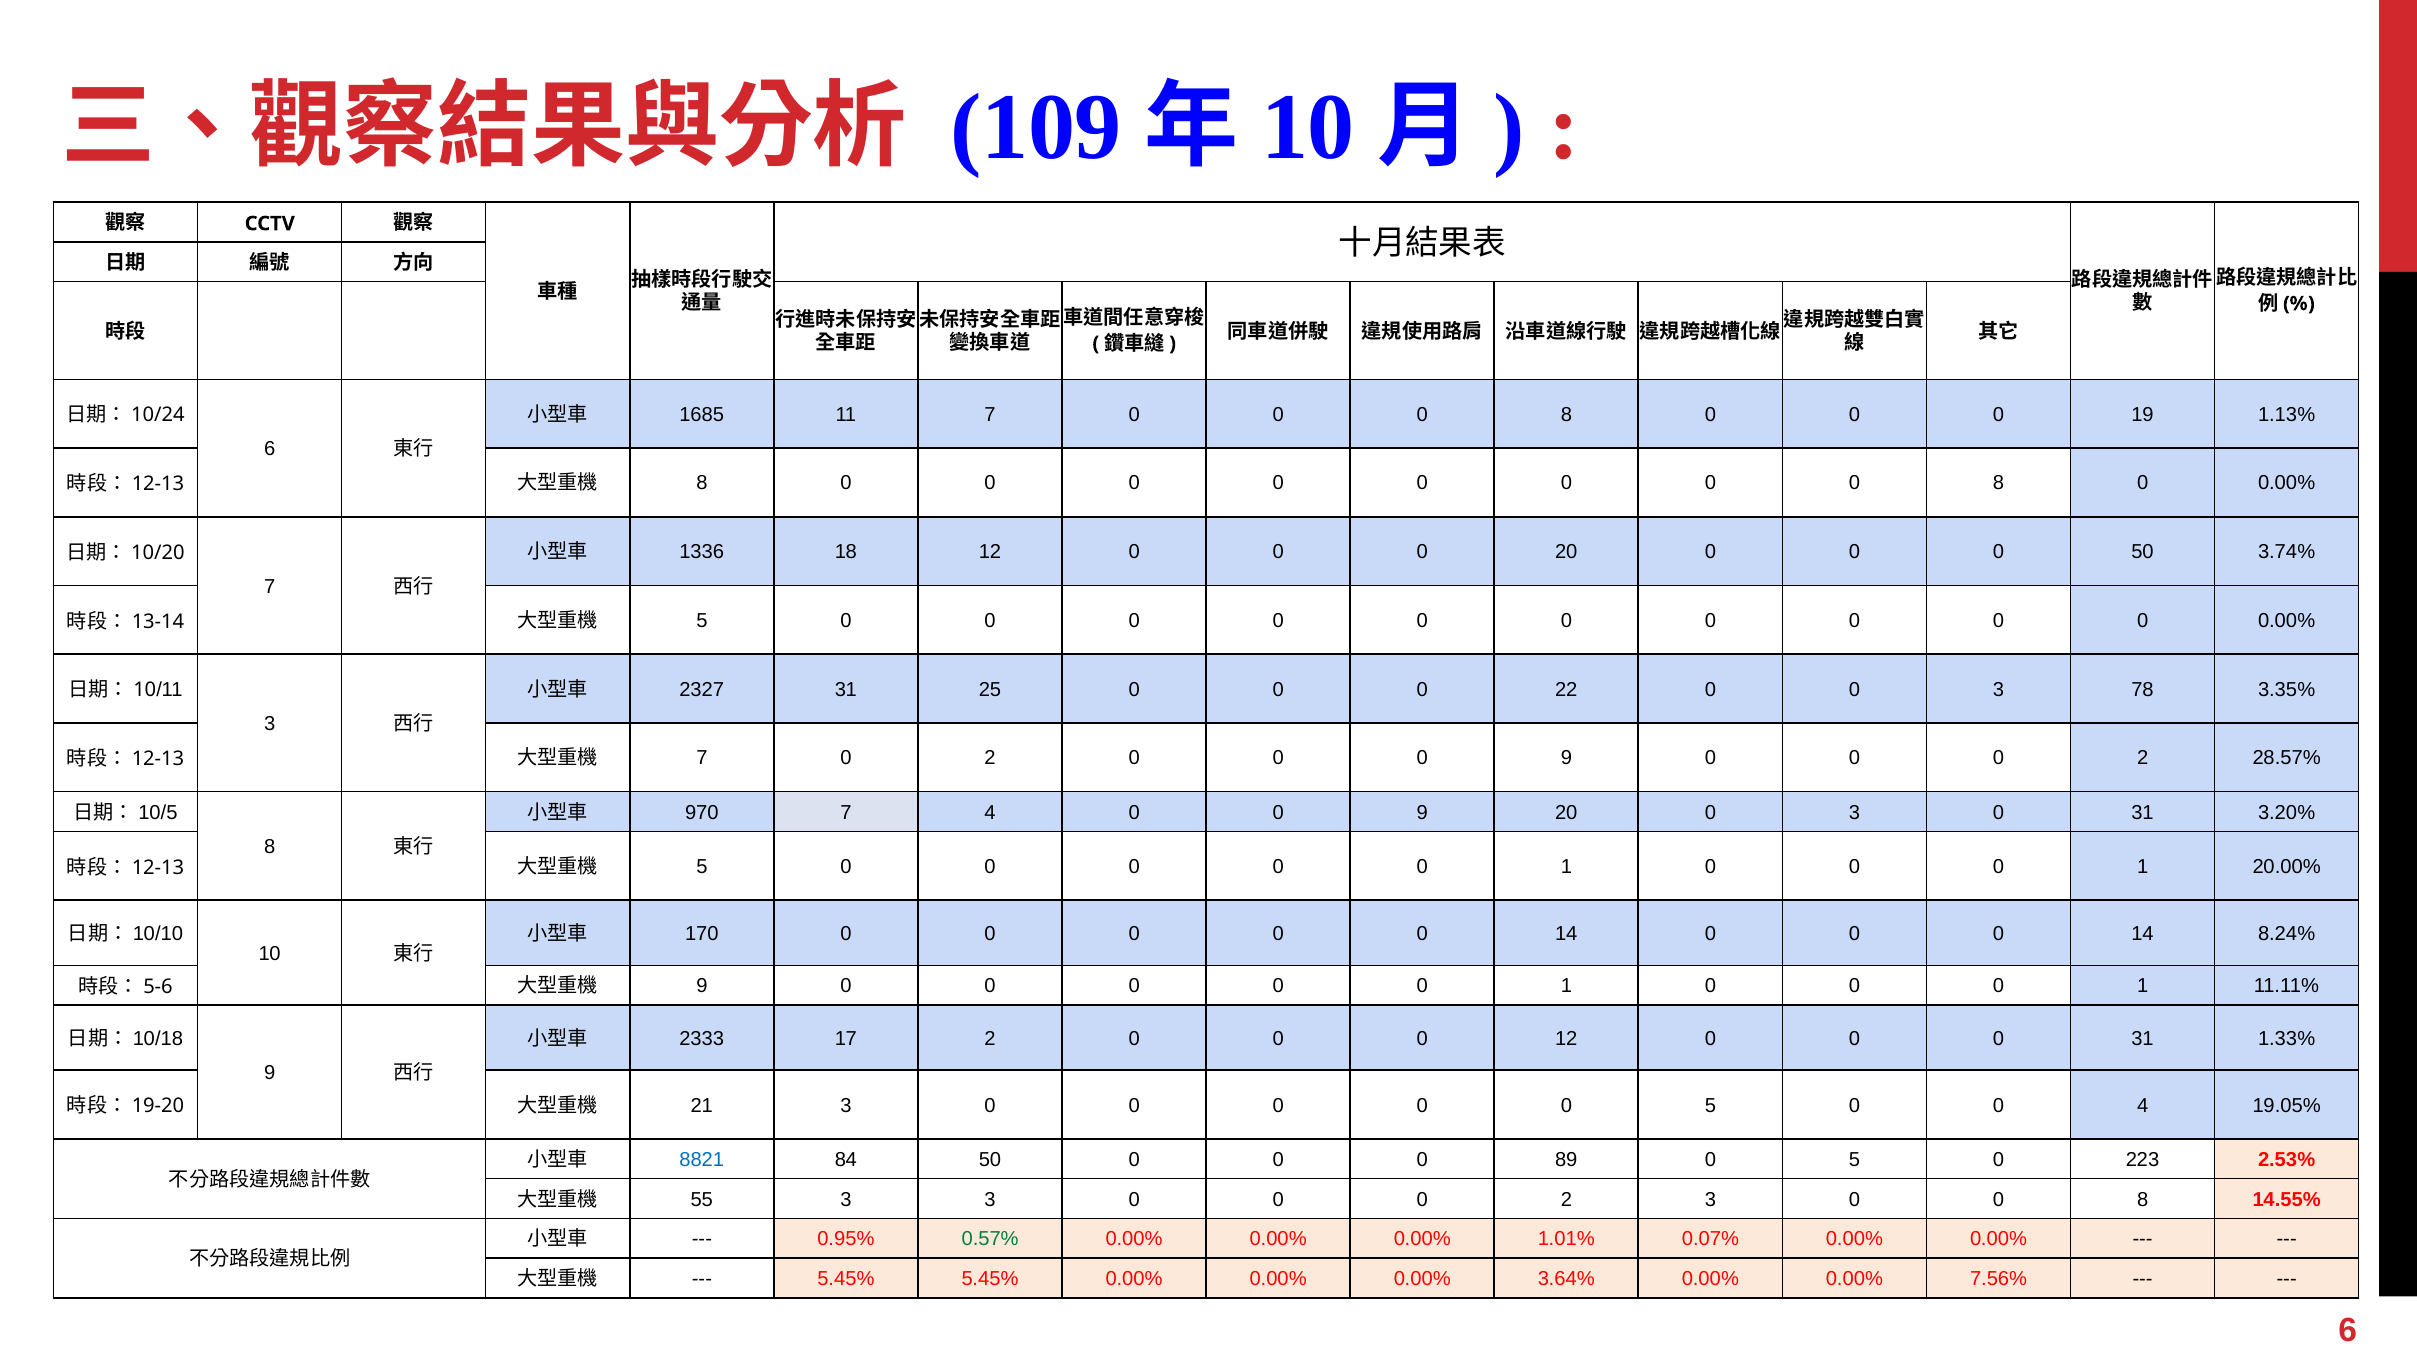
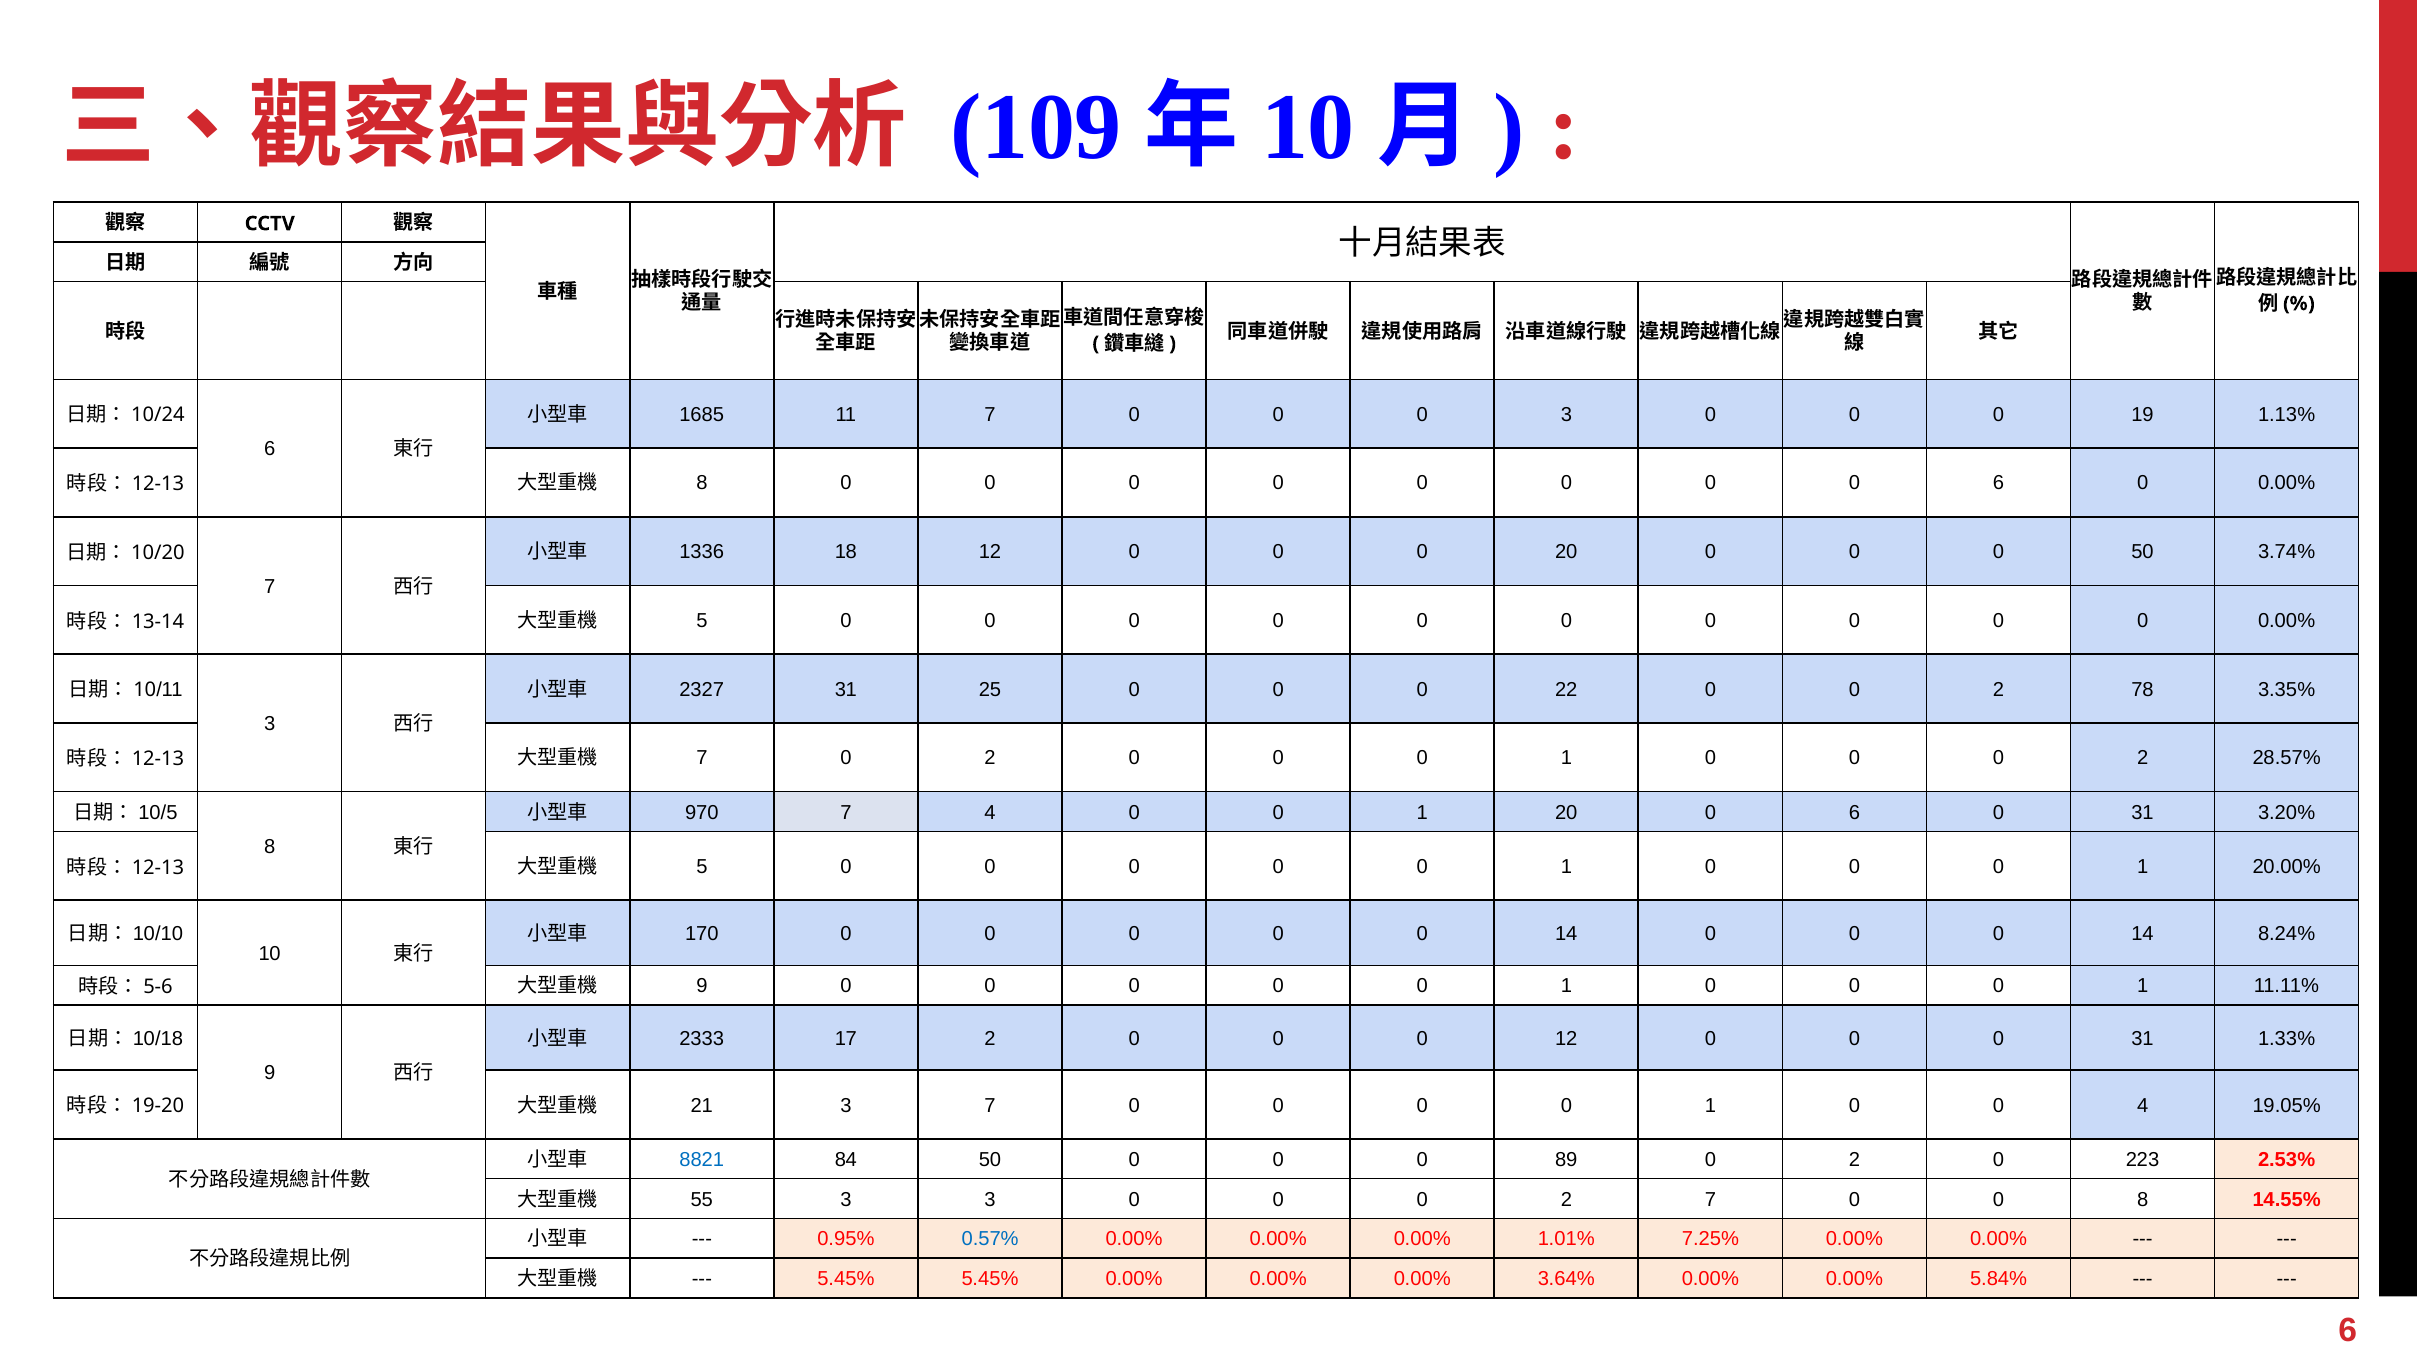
8 at (1566, 414): 8 -> 3
8 at (1999, 483): 8 -> 6
22 0 0 3: 3 -> 2
9 at (1566, 758): 9 -> 1
4 0 0 9: 9 -> 1
20 0 3: 3 -> 6
21 3 0: 0 -> 7
5 at (1710, 1105): 5 -> 1
89 0 5: 5 -> 2
2 3: 3 -> 7
0.57% colour: green -> blue
0.07%: 0.07% -> 7.25%
7.56%: 7.56% -> 5.84%
